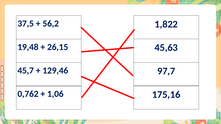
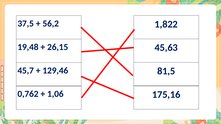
97,7: 97,7 -> 81,5
